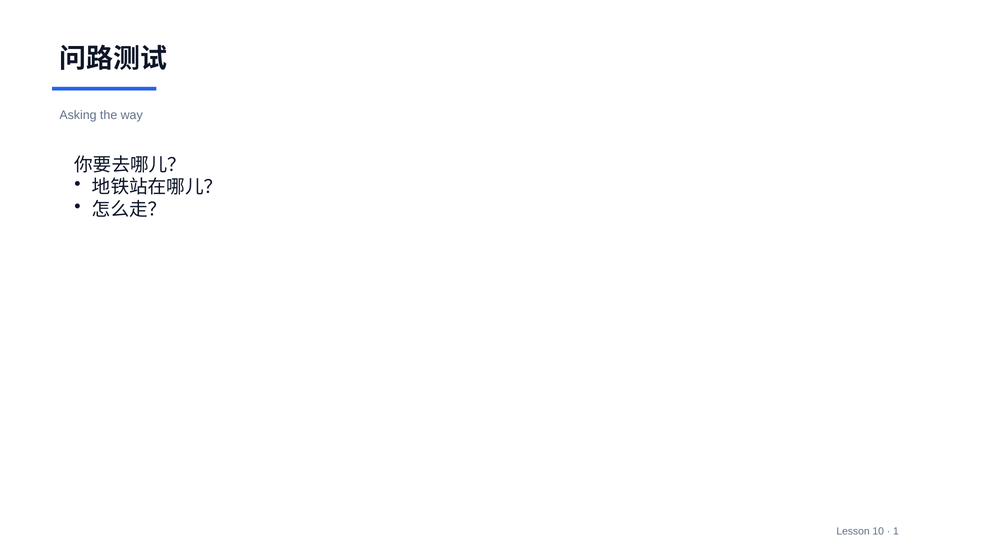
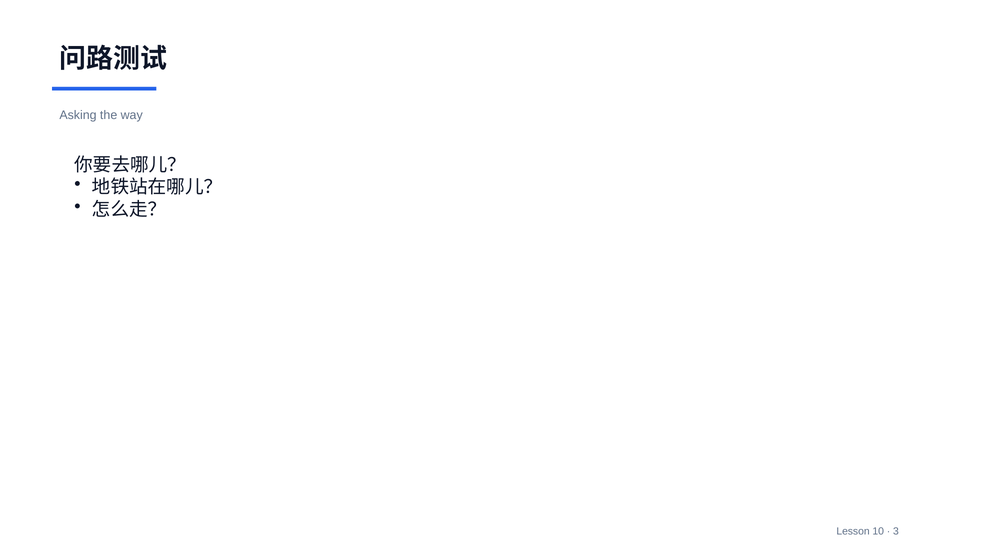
1: 1 -> 3
